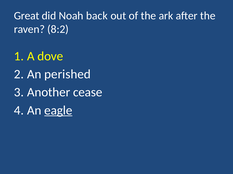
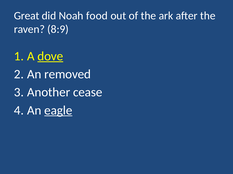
back: back -> food
8:2: 8:2 -> 8:9
dove underline: none -> present
perished: perished -> removed
